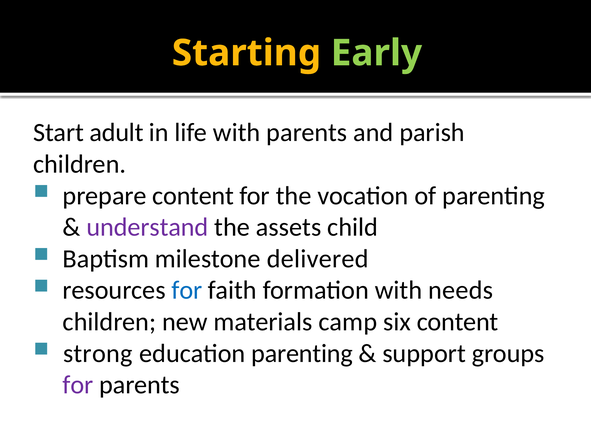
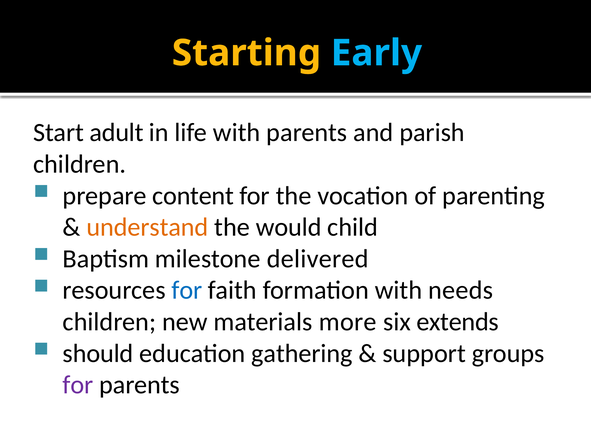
Early colour: light green -> light blue
understand colour: purple -> orange
assets: assets -> would
camp: camp -> more
six content: content -> extends
strong: strong -> should
education parenting: parenting -> gathering
